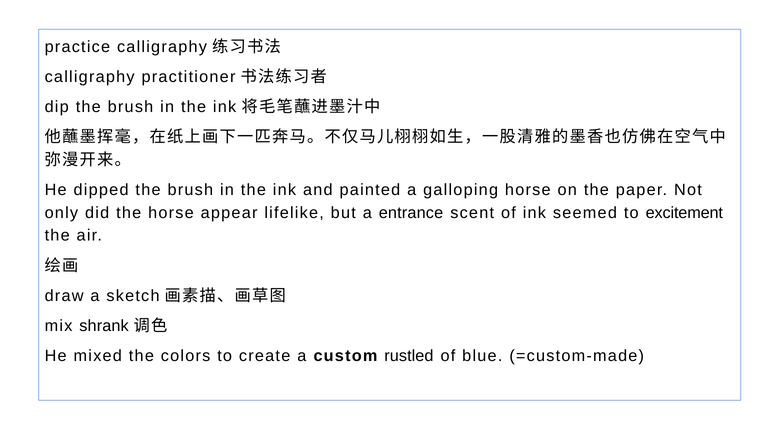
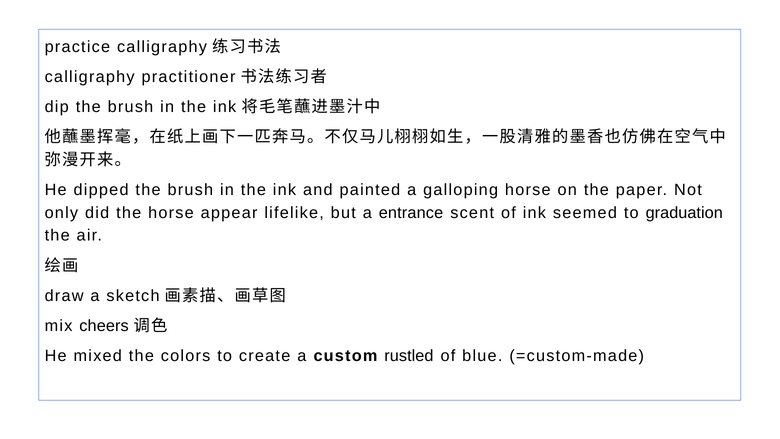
excitement: excitement -> graduation
shrank: shrank -> cheers
